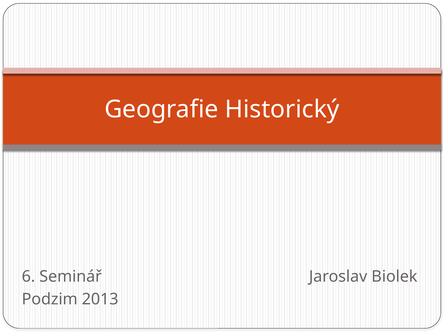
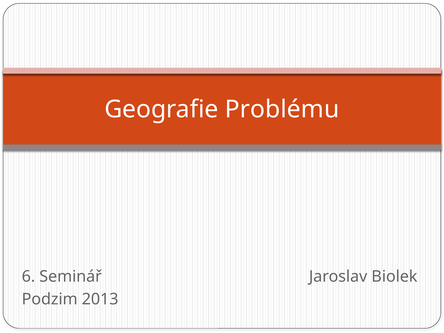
Historický: Historický -> Problému
